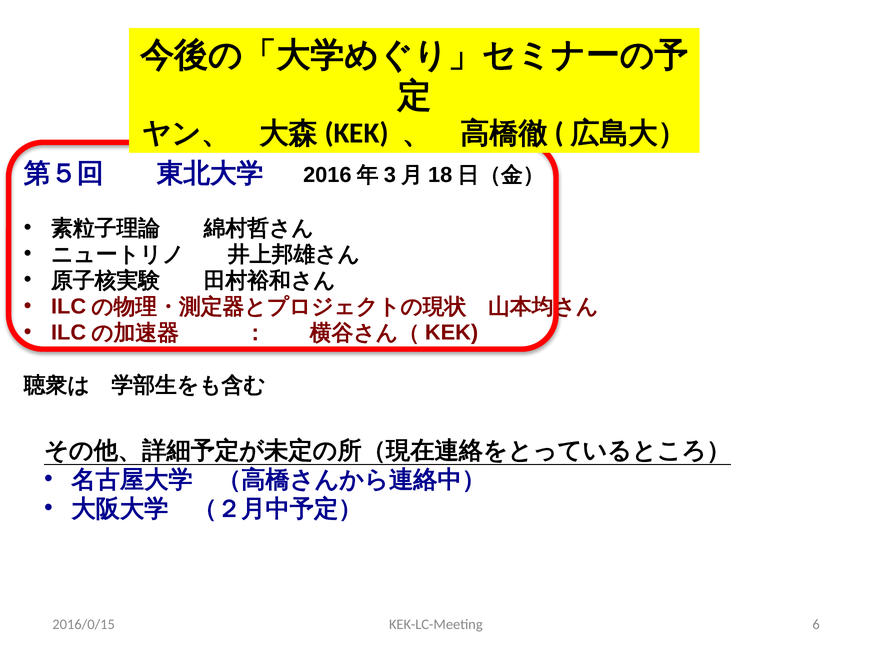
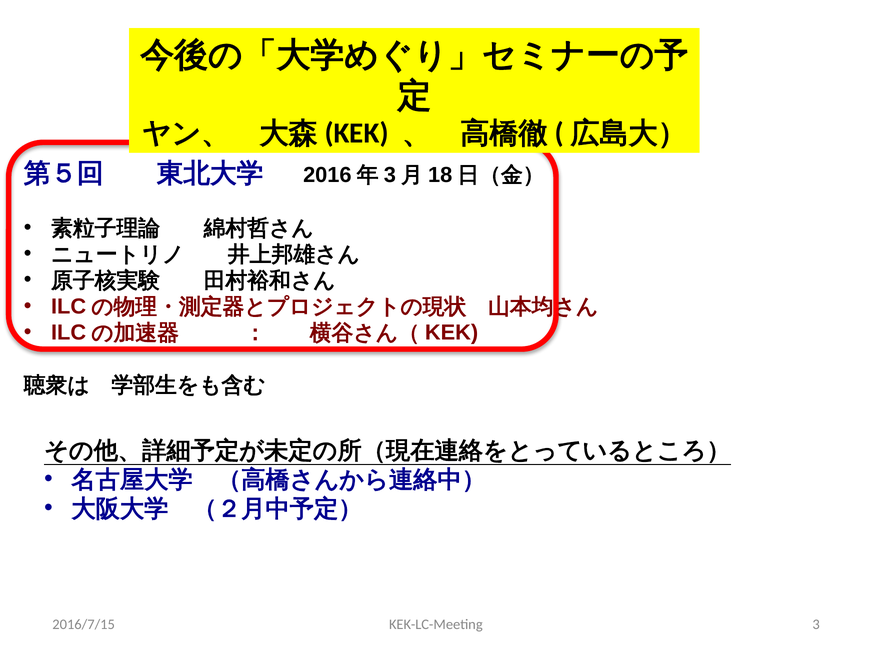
2016/0/15: 2016/0/15 -> 2016/7/15
6: 6 -> 3
